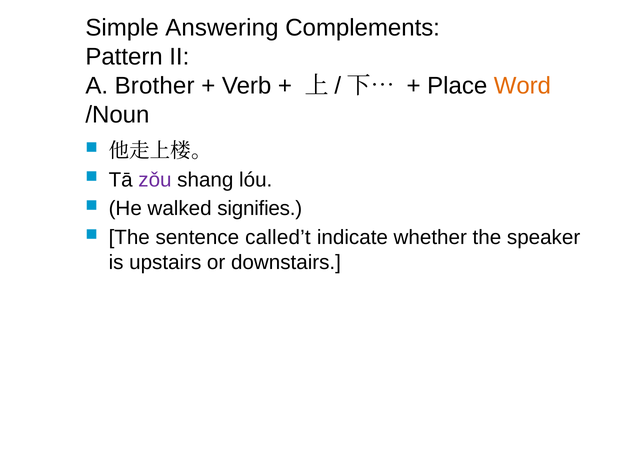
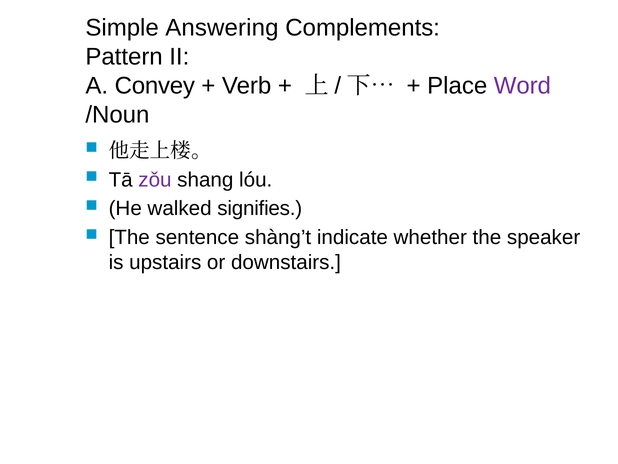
Brother: Brother -> Convey
Word colour: orange -> purple
called’t: called’t -> shàng’t
